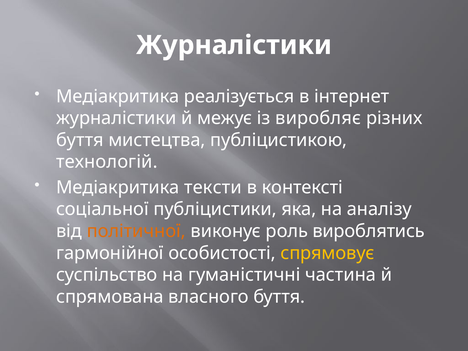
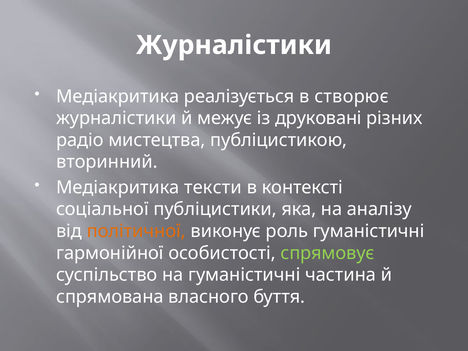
інтернет: інтернет -> створює
виробляє: виробляє -> друковані
буття at (80, 140): буття -> радіо
технологій: технологій -> вторинний
роль вироблятись: вироблятись -> гуманістичні
спрямовує colour: yellow -> light green
